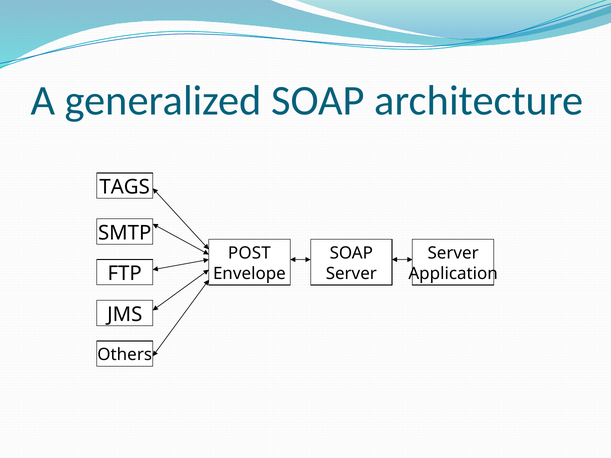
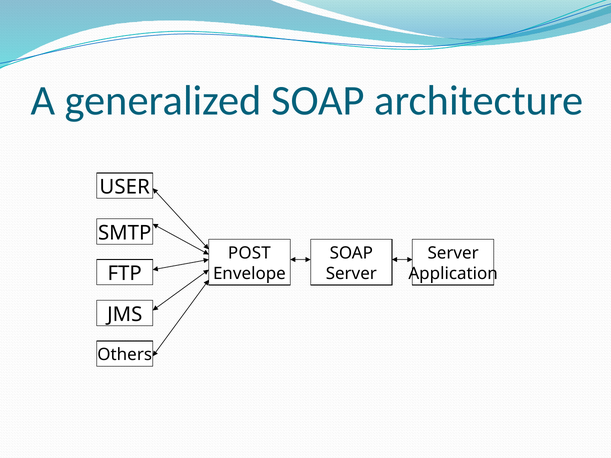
TAGS: TAGS -> USER
